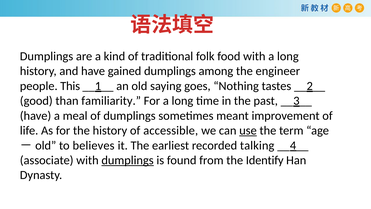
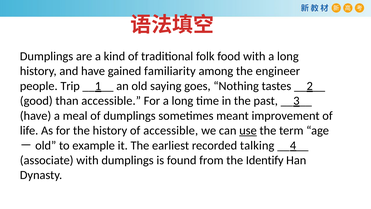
gained dumplings: dumplings -> familiarity
This: This -> Trip
than familiarity: familiarity -> accessible
believes: believes -> example
dumplings at (128, 160) underline: present -> none
